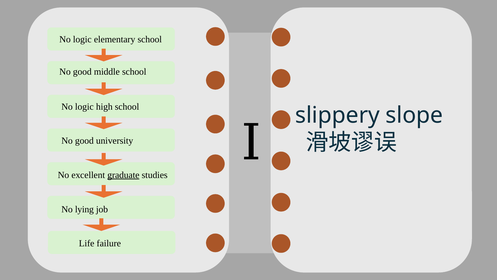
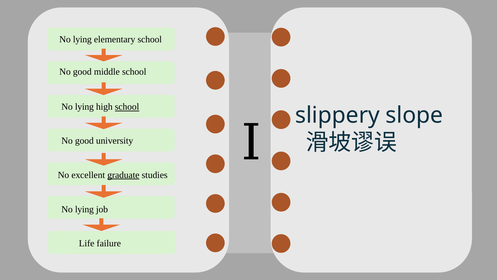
logic at (82, 39): logic -> lying
logic at (84, 107): logic -> lying
school at (127, 107) underline: none -> present
